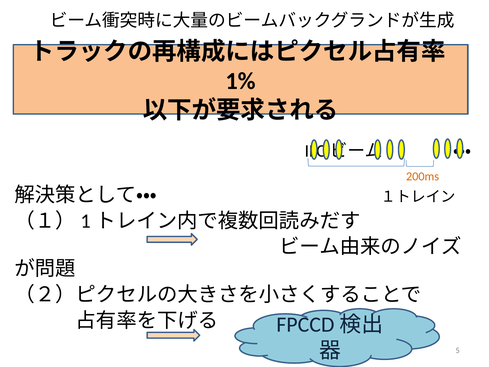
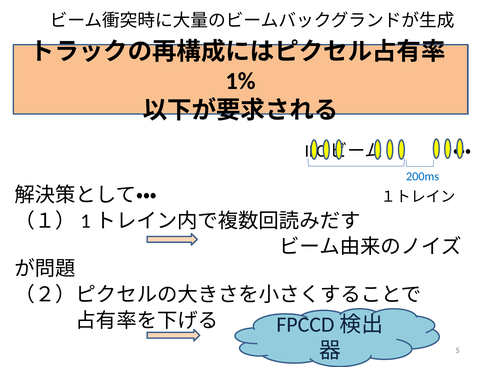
200ms colour: orange -> blue
